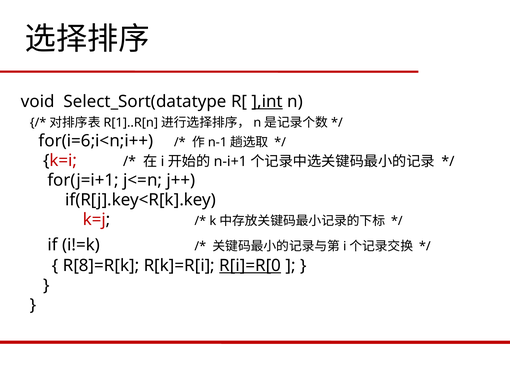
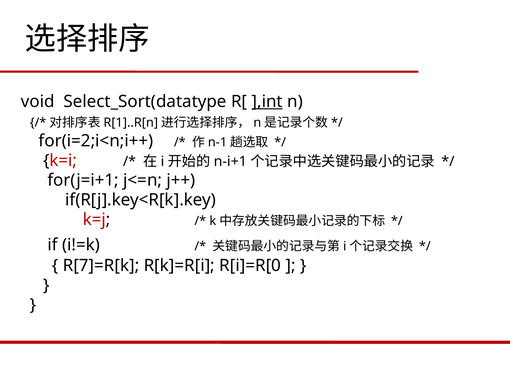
for(i=6;i<n;i++: for(i=6;i<n;i++ -> for(i=2;i<n;i++
R[8]=R[k: R[8]=R[k -> R[7]=R[k
R[i]=R[0 underline: present -> none
